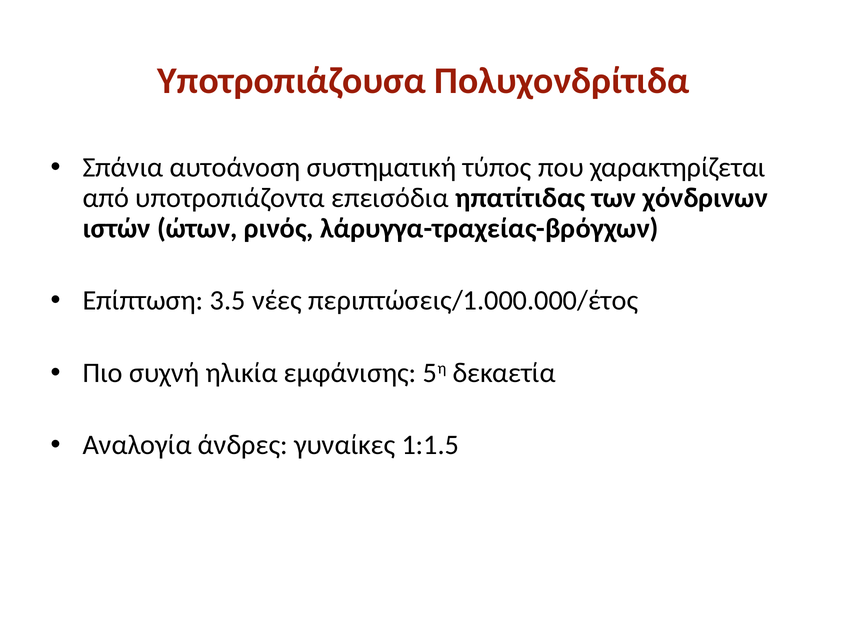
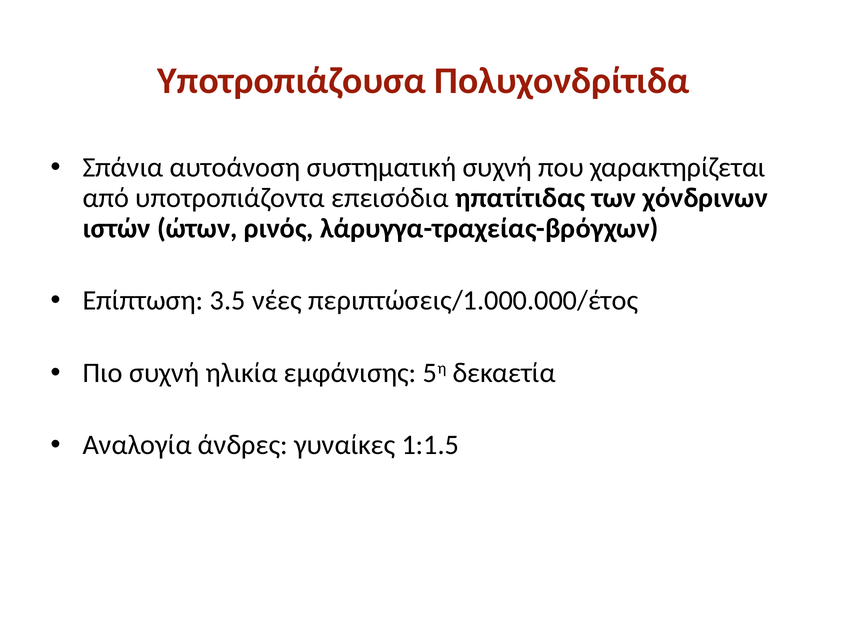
συστηματική τύπος: τύπος -> συχνή
